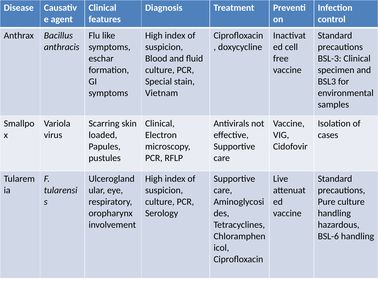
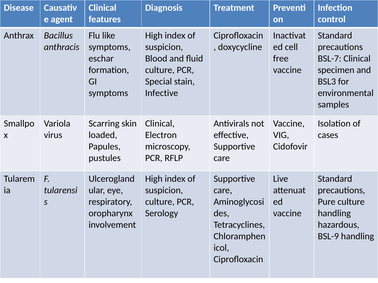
BSL-3: BSL-3 -> BSL-7
Vietnam: Vietnam -> Infective
BSL-6: BSL-6 -> BSL-9
